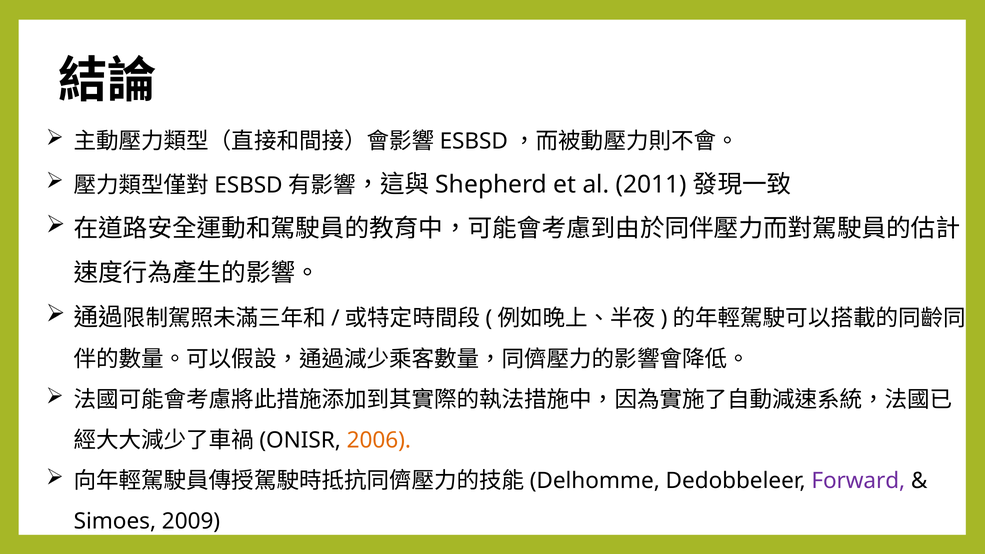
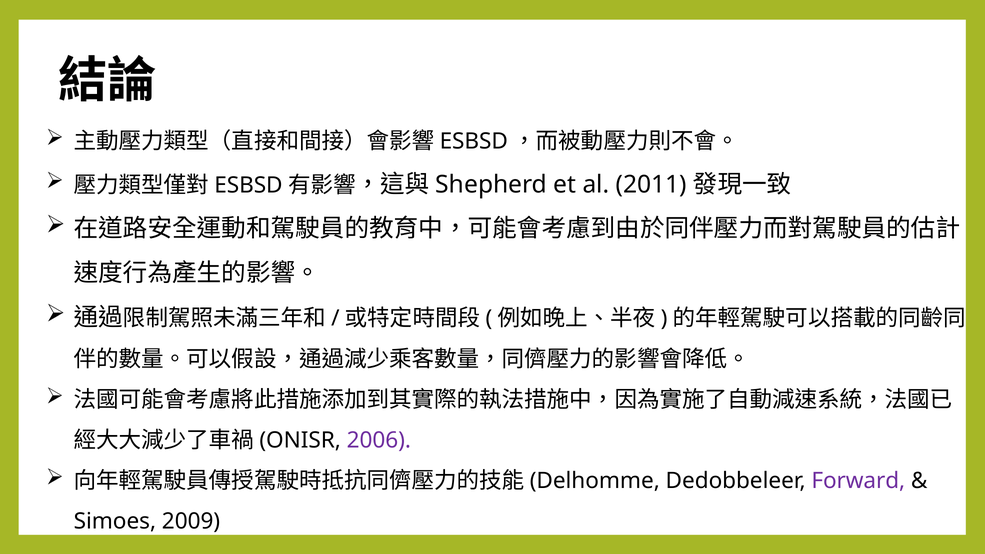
2006 colour: orange -> purple
